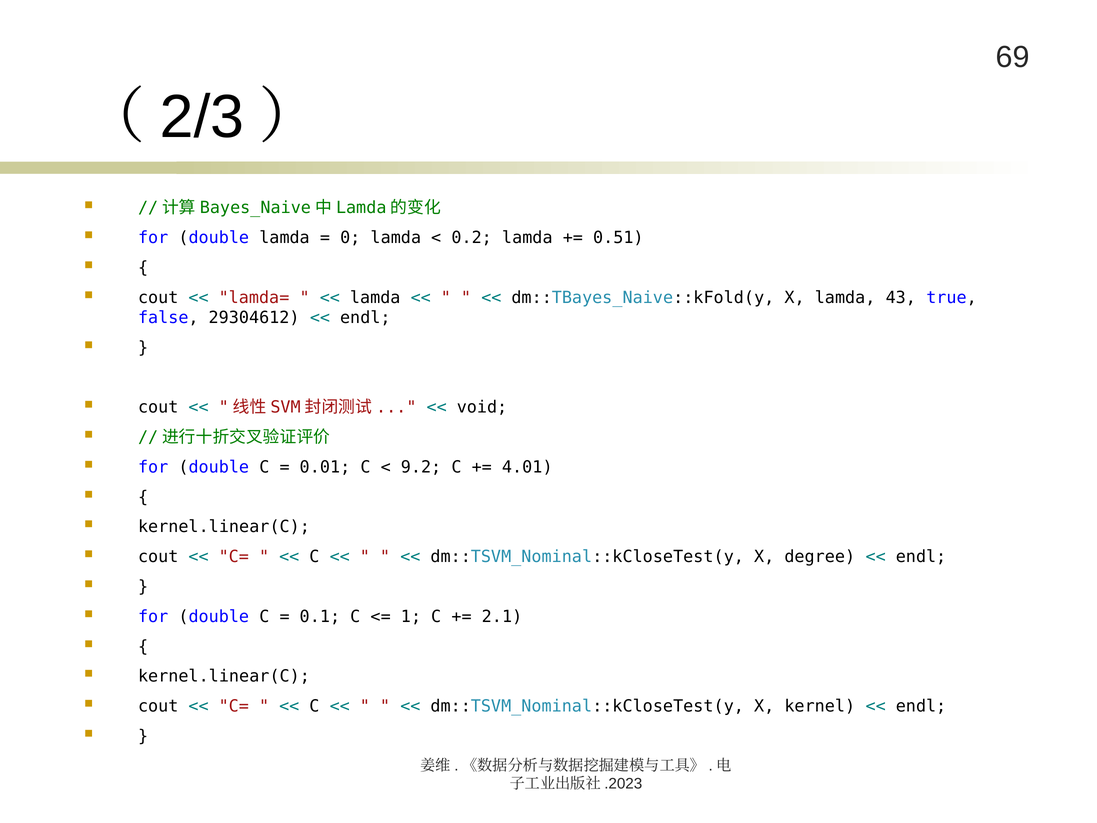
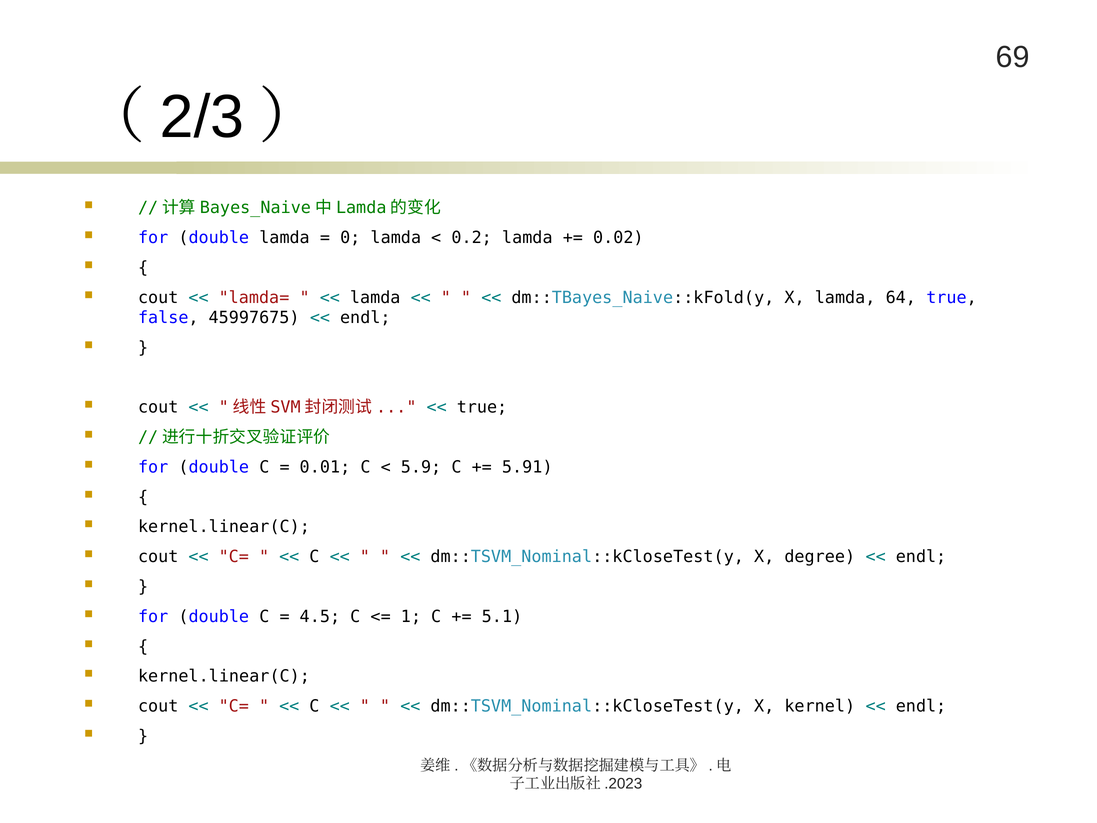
0.51: 0.51 -> 0.02
43: 43 -> 64
29304612: 29304612 -> 45997675
void at (482, 407): void -> true
9.2: 9.2 -> 5.9
4.01: 4.01 -> 5.91
0.1: 0.1 -> 4.5
2.1: 2.1 -> 5.1
